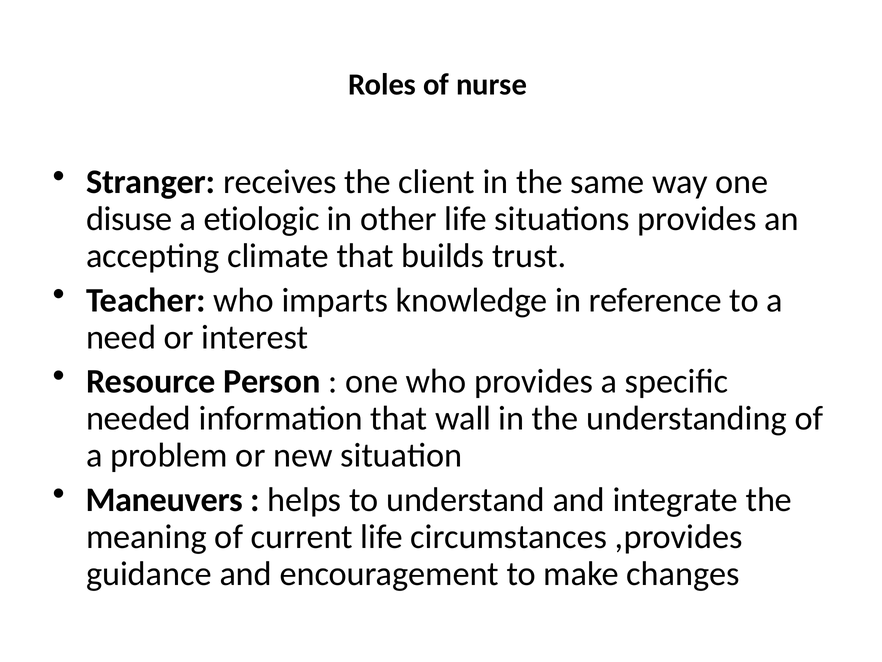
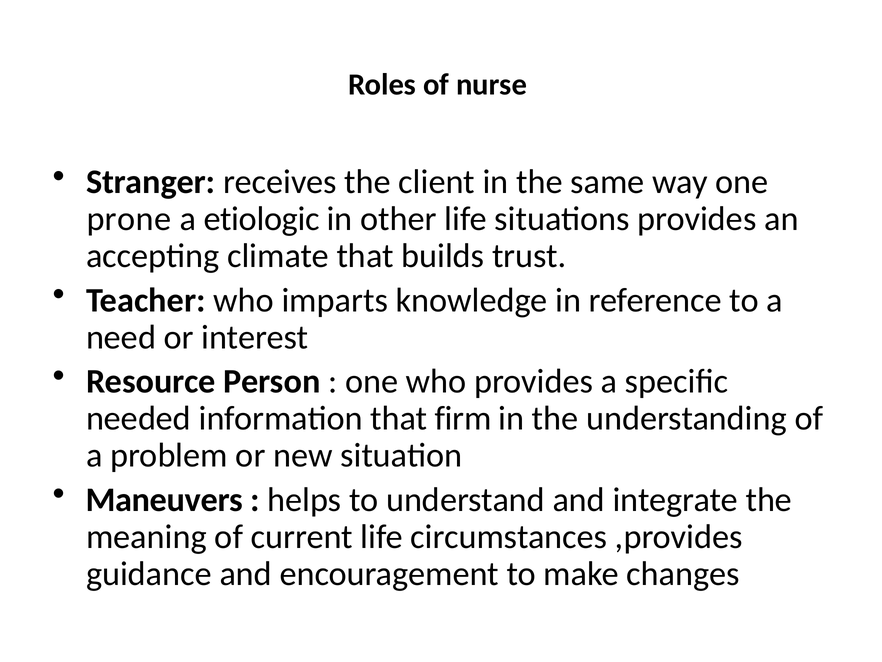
disuse: disuse -> prone
wall: wall -> firm
